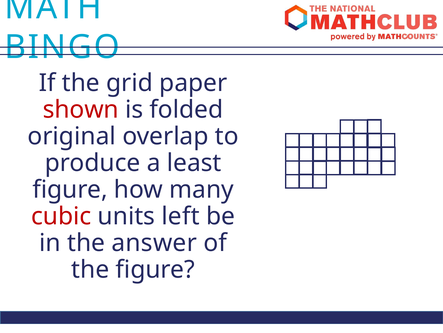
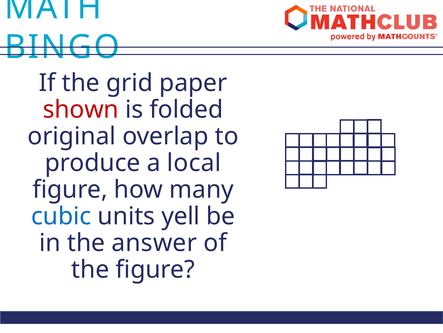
least: least -> local
cubic colour: red -> blue
left: left -> yell
